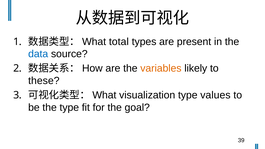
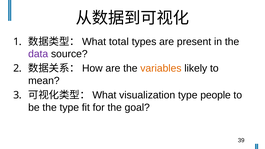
data colour: blue -> purple
these: these -> mean
values: values -> people
